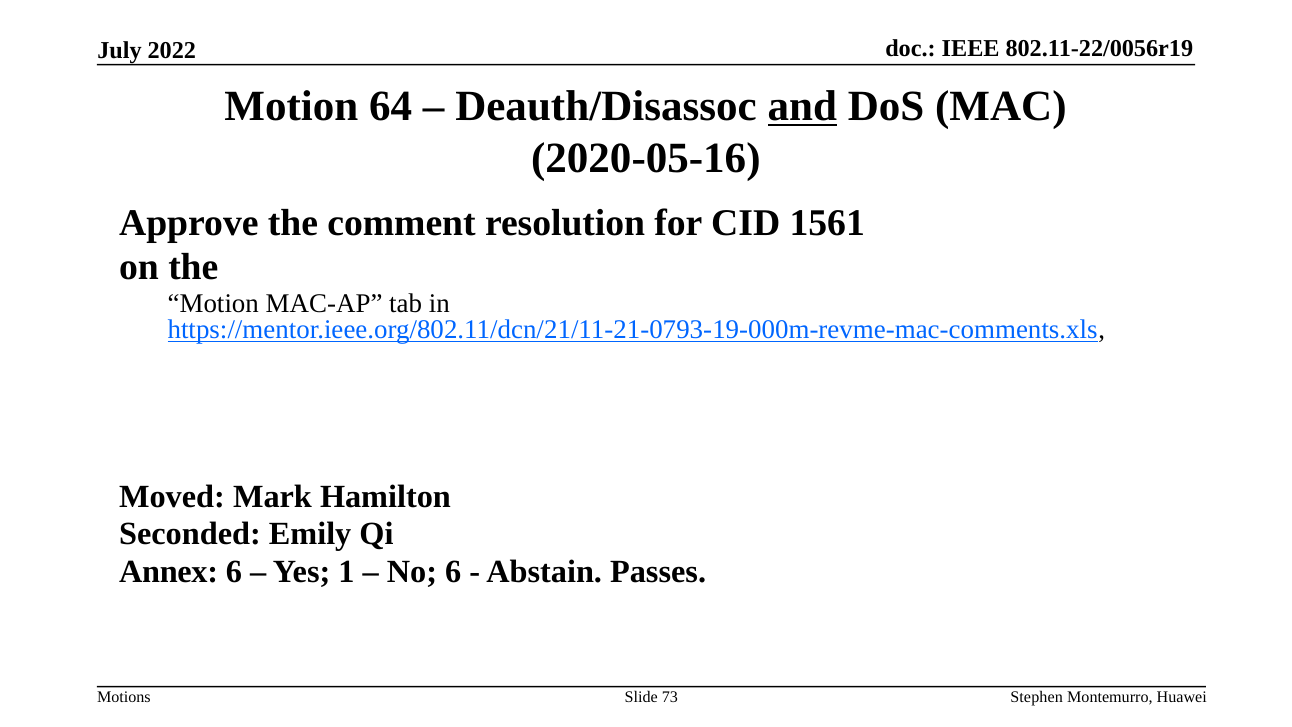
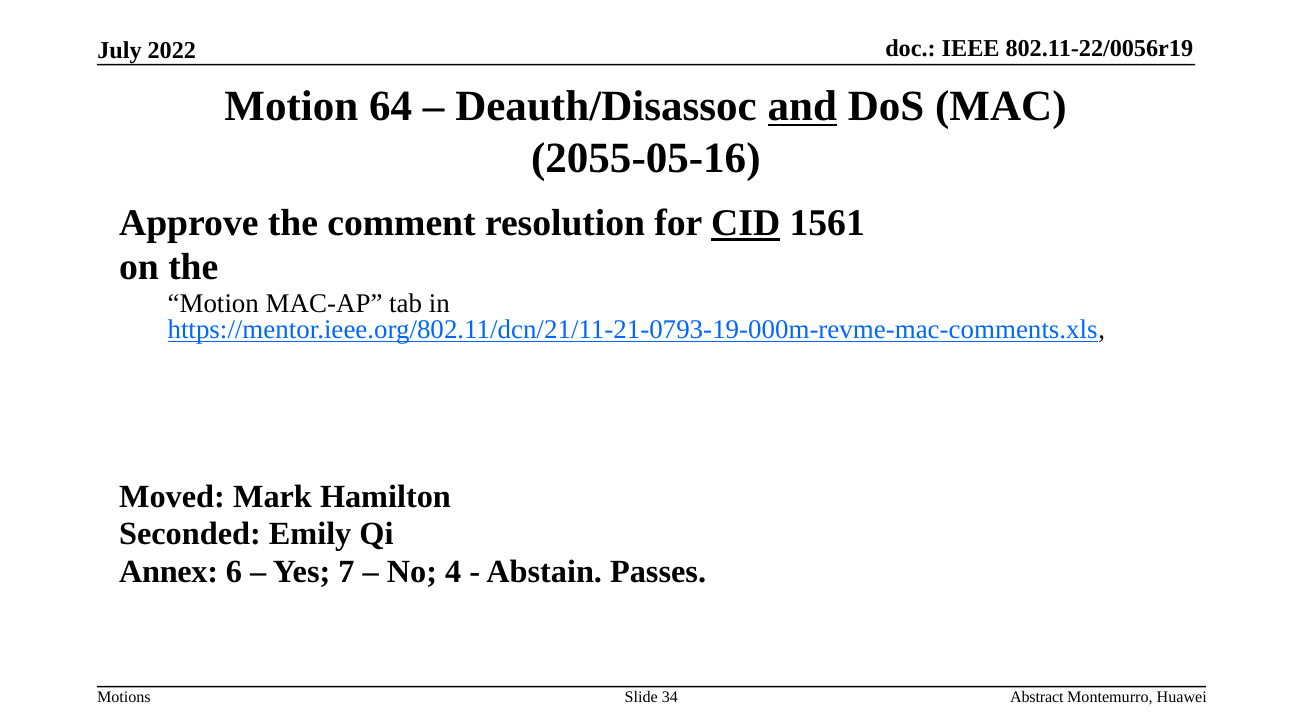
2020-05-16: 2020-05-16 -> 2055-05-16
CID underline: none -> present
1: 1 -> 7
No 6: 6 -> 4
73: 73 -> 34
Stephen: Stephen -> Abstract
